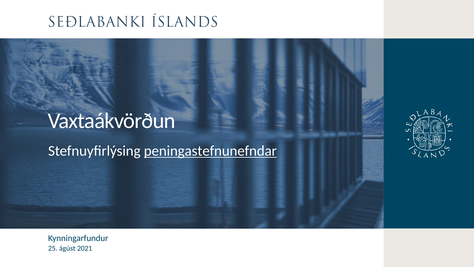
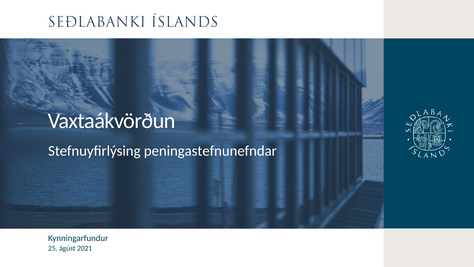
peningastefnunefndar underline: present -> none
